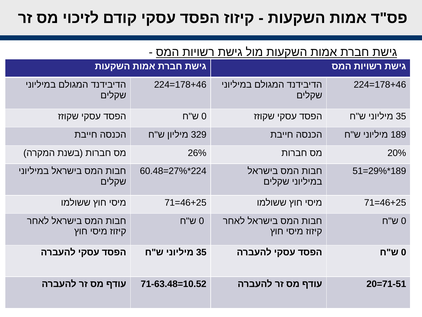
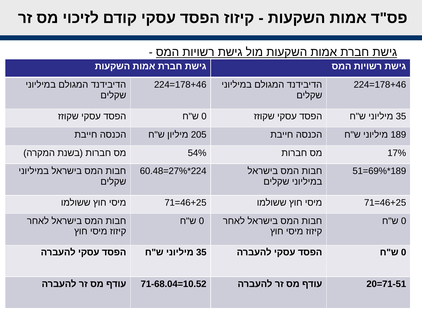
329: 329 -> 205
26%: 26% -> 54%
20%: 20% -> 17%
29%: 29% -> 69%
71-63.48=10.52: 71-63.48=10.52 -> 71-68.04=10.52
